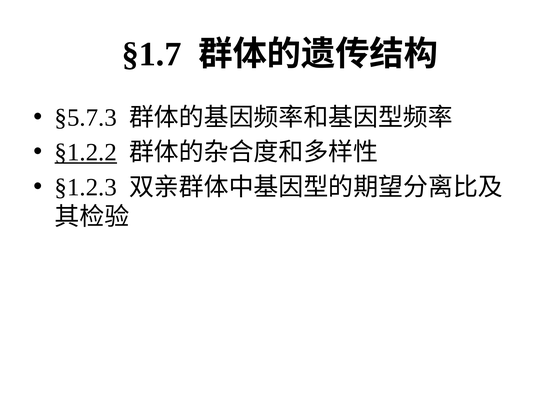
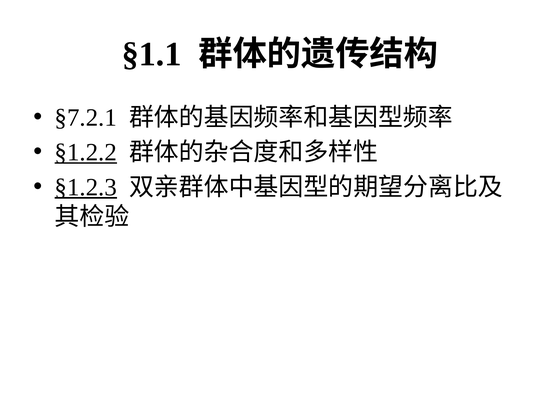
§1.7: §1.7 -> §1.1
§5.7.3: §5.7.3 -> §7.2.1
§1.2.3 underline: none -> present
